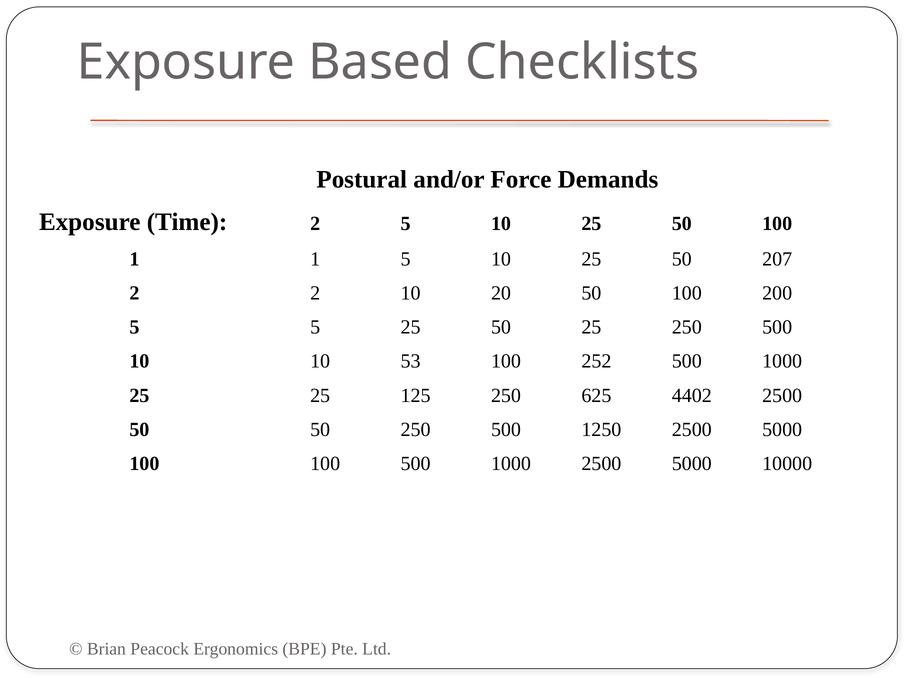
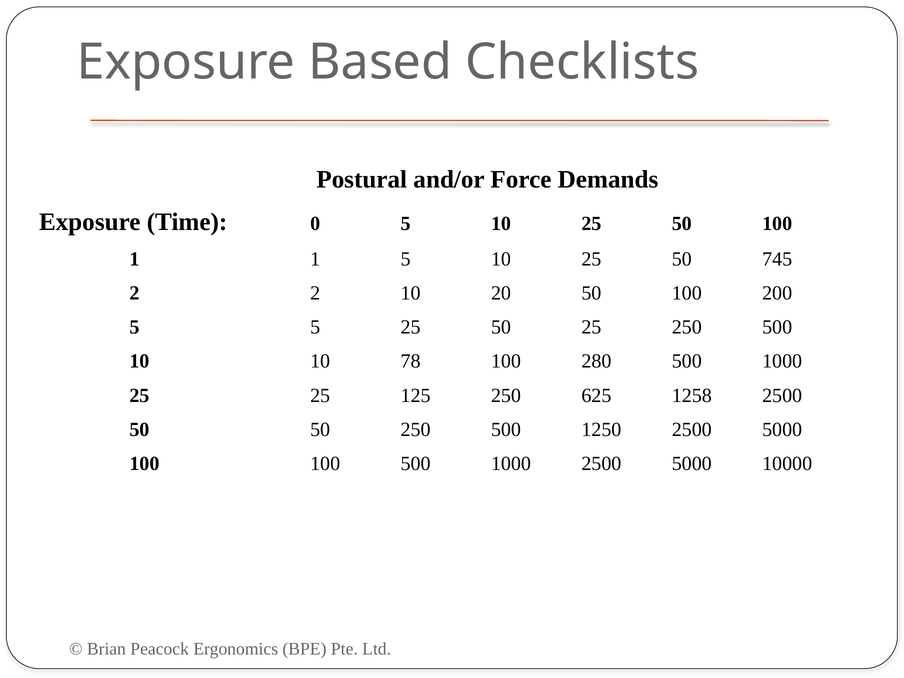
Time 2: 2 -> 0
207: 207 -> 745
53: 53 -> 78
252: 252 -> 280
4402: 4402 -> 1258
